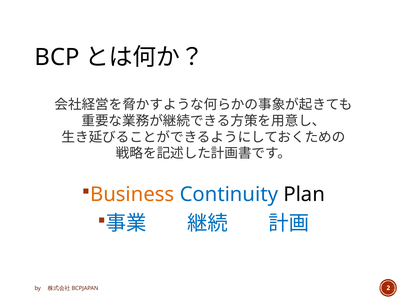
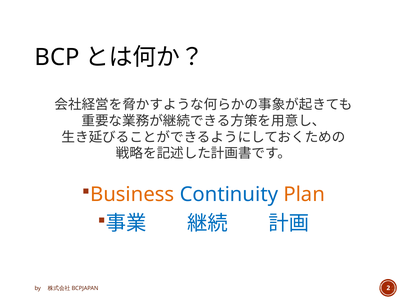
Plan colour: black -> orange
